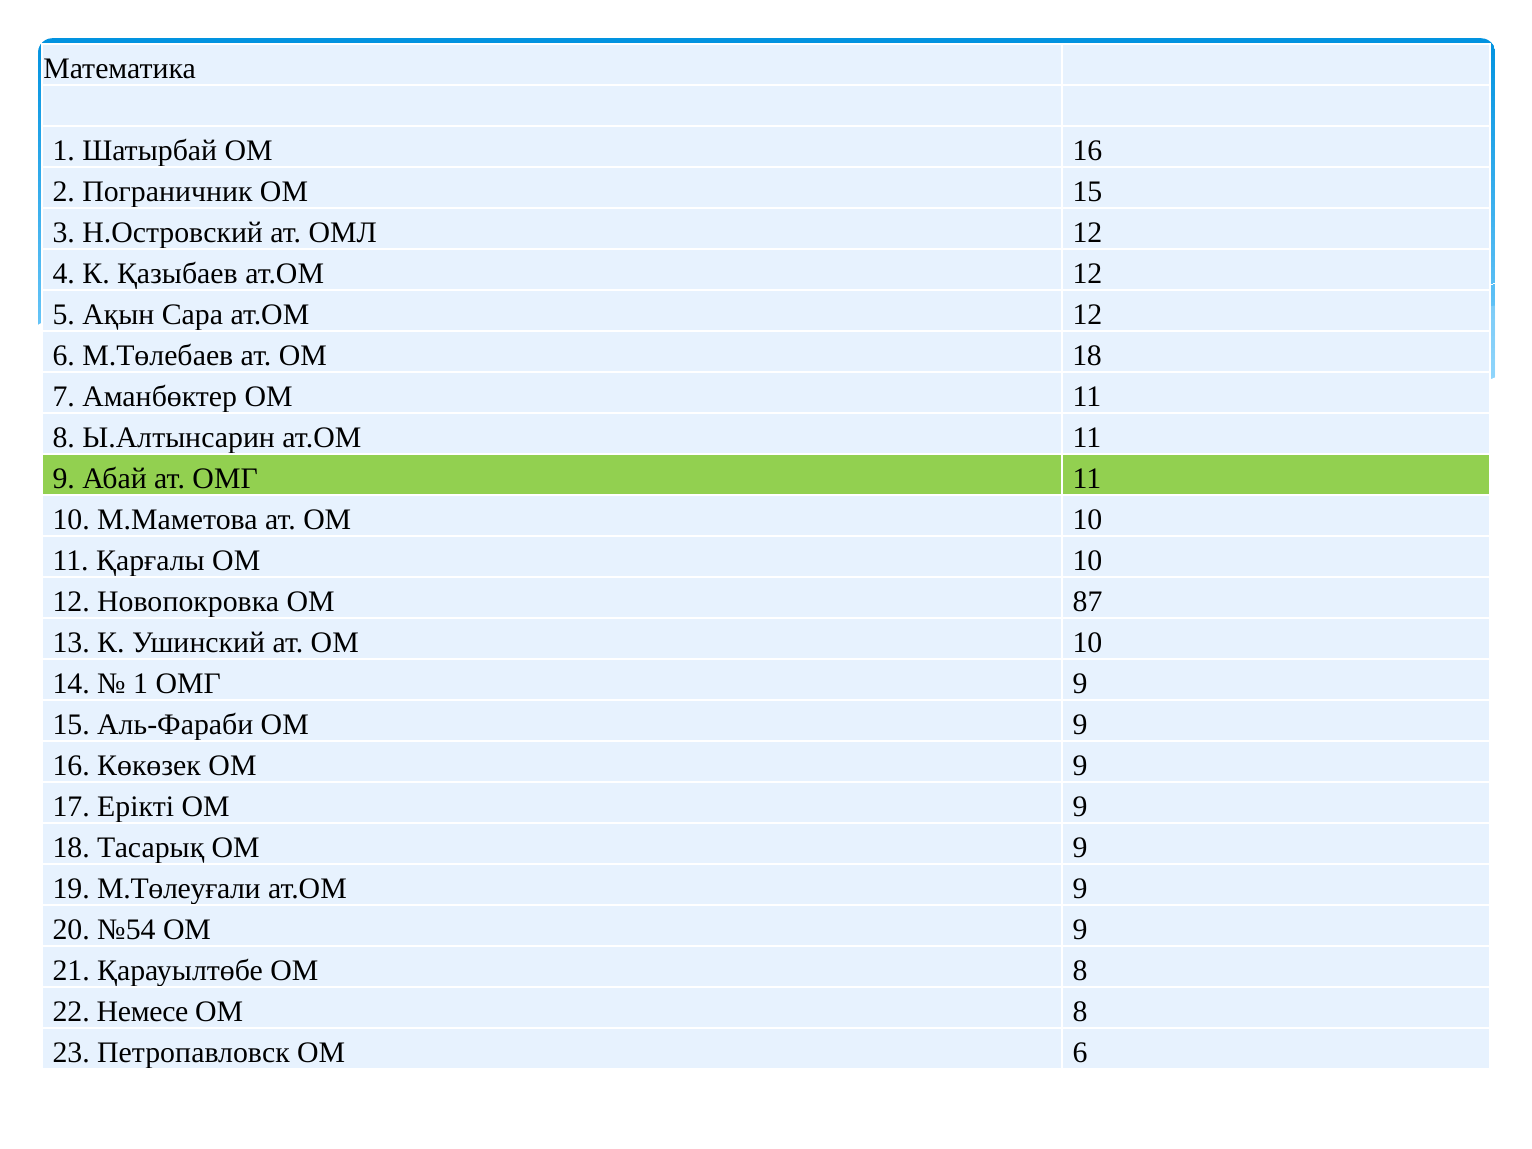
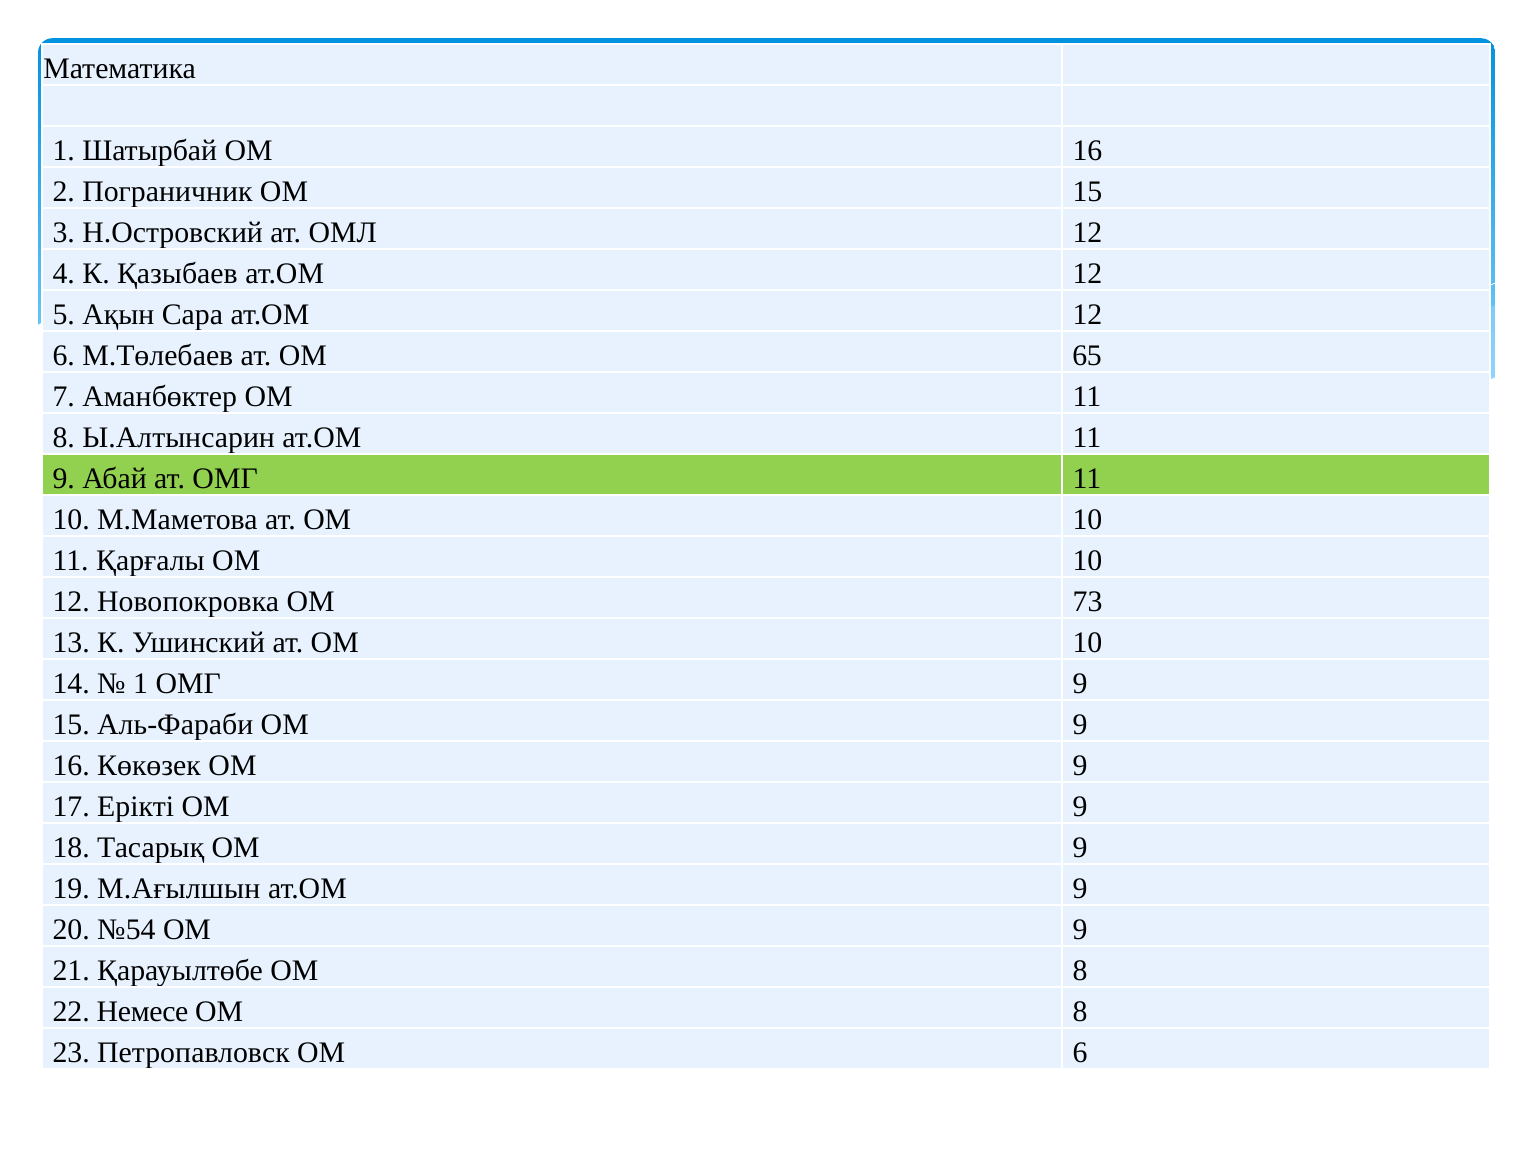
ОМ 18: 18 -> 65
87: 87 -> 73
М.Төлеуғали: М.Төлеуғали -> М.Ағылшын
